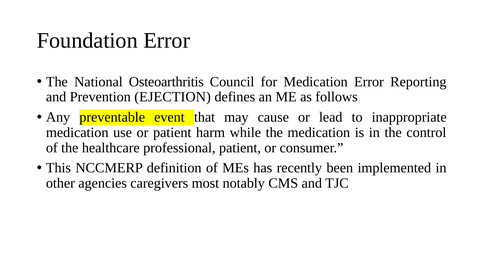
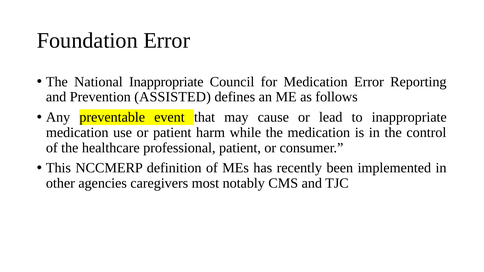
National Osteoarthritis: Osteoarthritis -> Inappropriate
EJECTION: EJECTION -> ASSISTED
